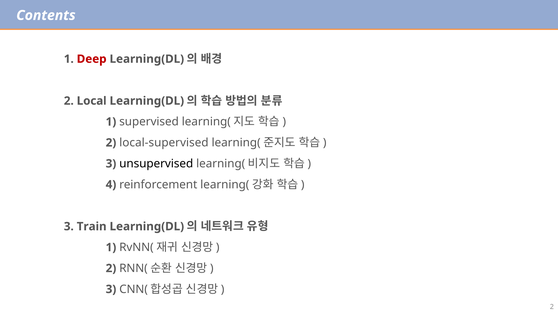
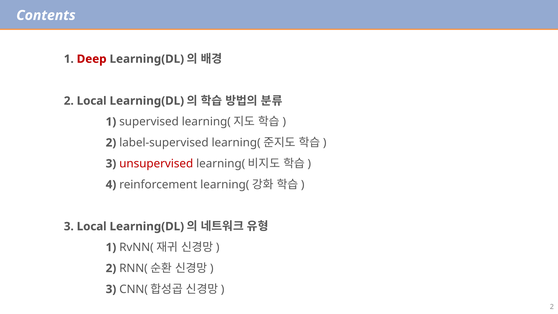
local-supervised: local-supervised -> label-supervised
unsupervised colour: black -> red
3 Train: Train -> Local
